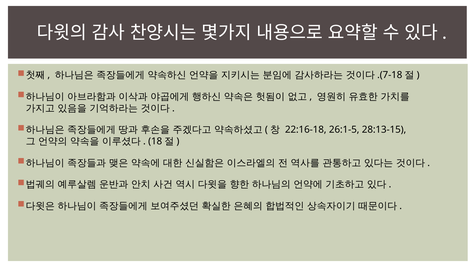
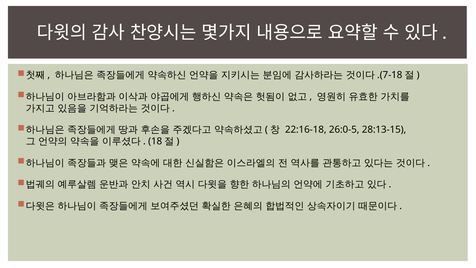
26:1-5: 26:1-5 -> 26:0-5
